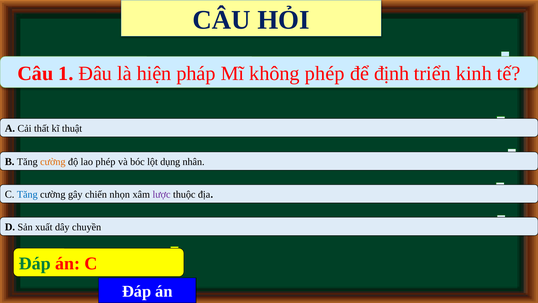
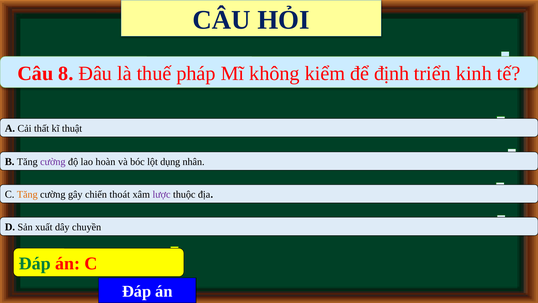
1: 1 -> 8
hiện: hiện -> thuế
không phép: phép -> kiểm
cường at (53, 162) colour: orange -> purple
lao phép: phép -> hoàn
Tăng at (27, 194) colour: blue -> orange
nhọn: nhọn -> thoát
